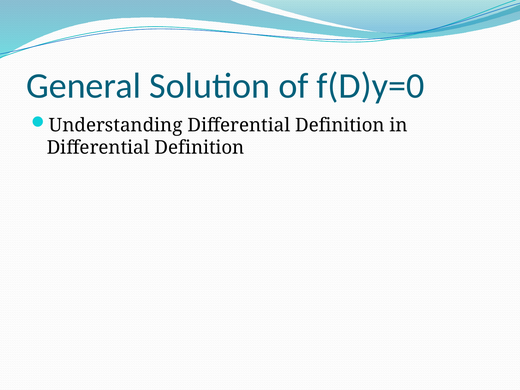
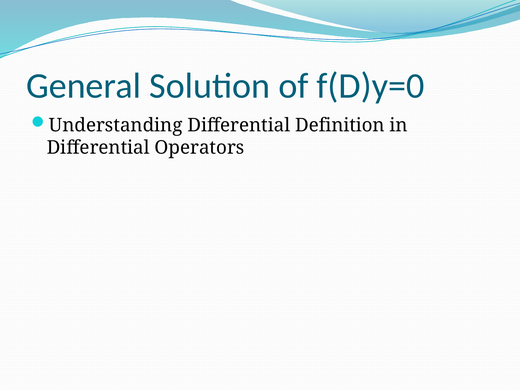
Definition at (200, 148): Definition -> Operators
